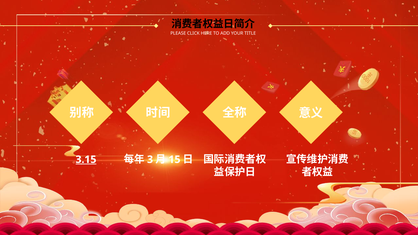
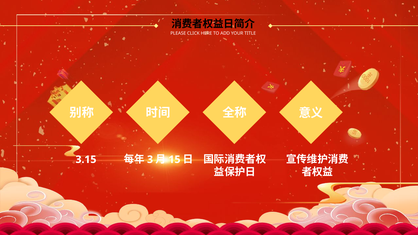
3.15 underline: present -> none
